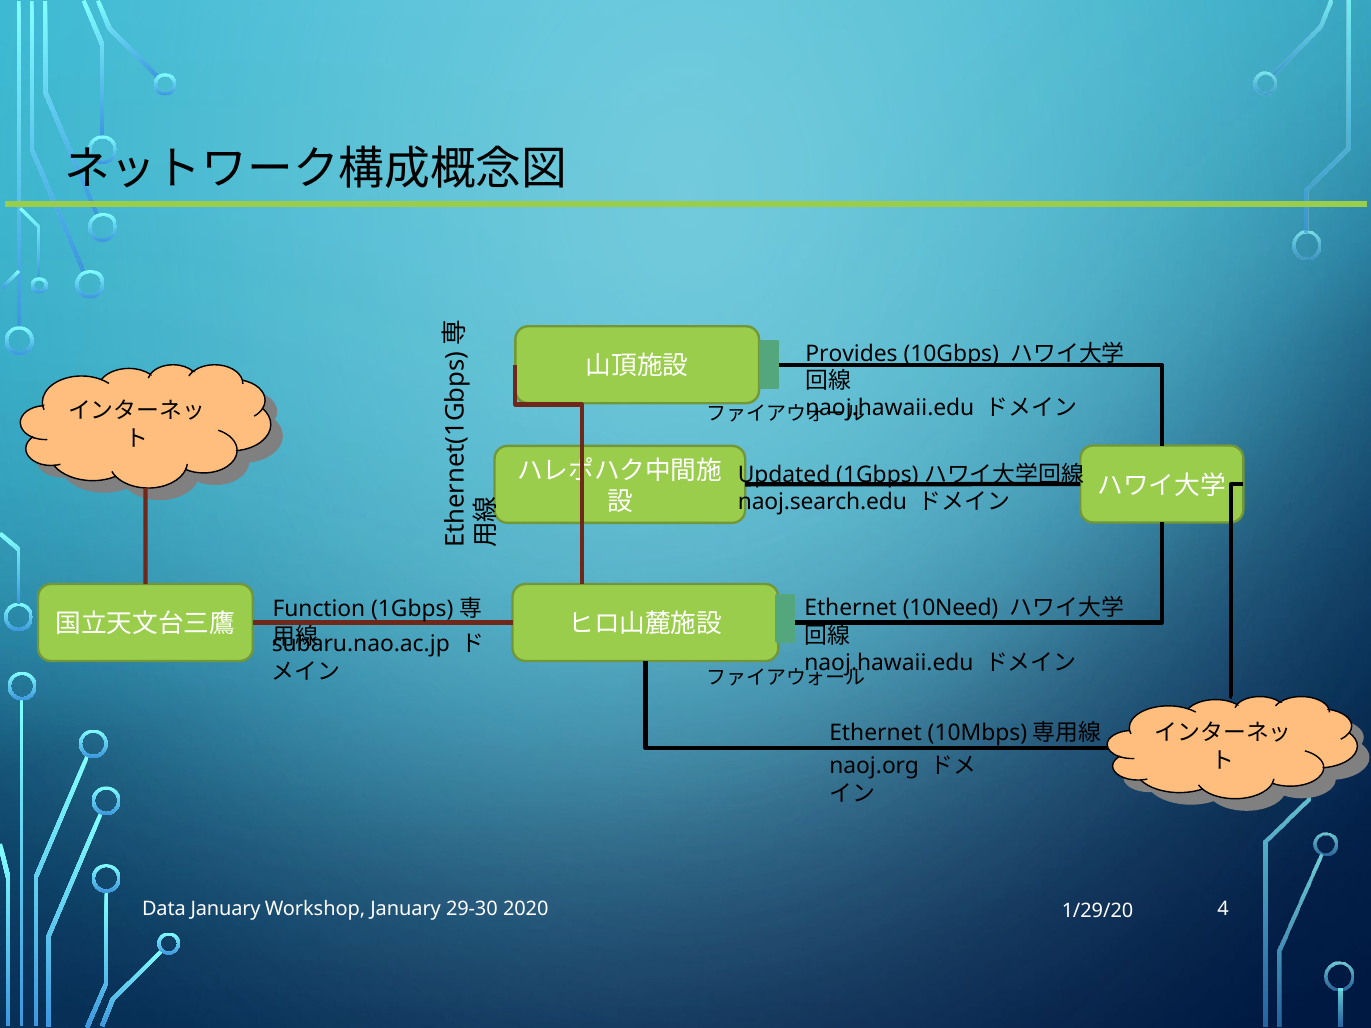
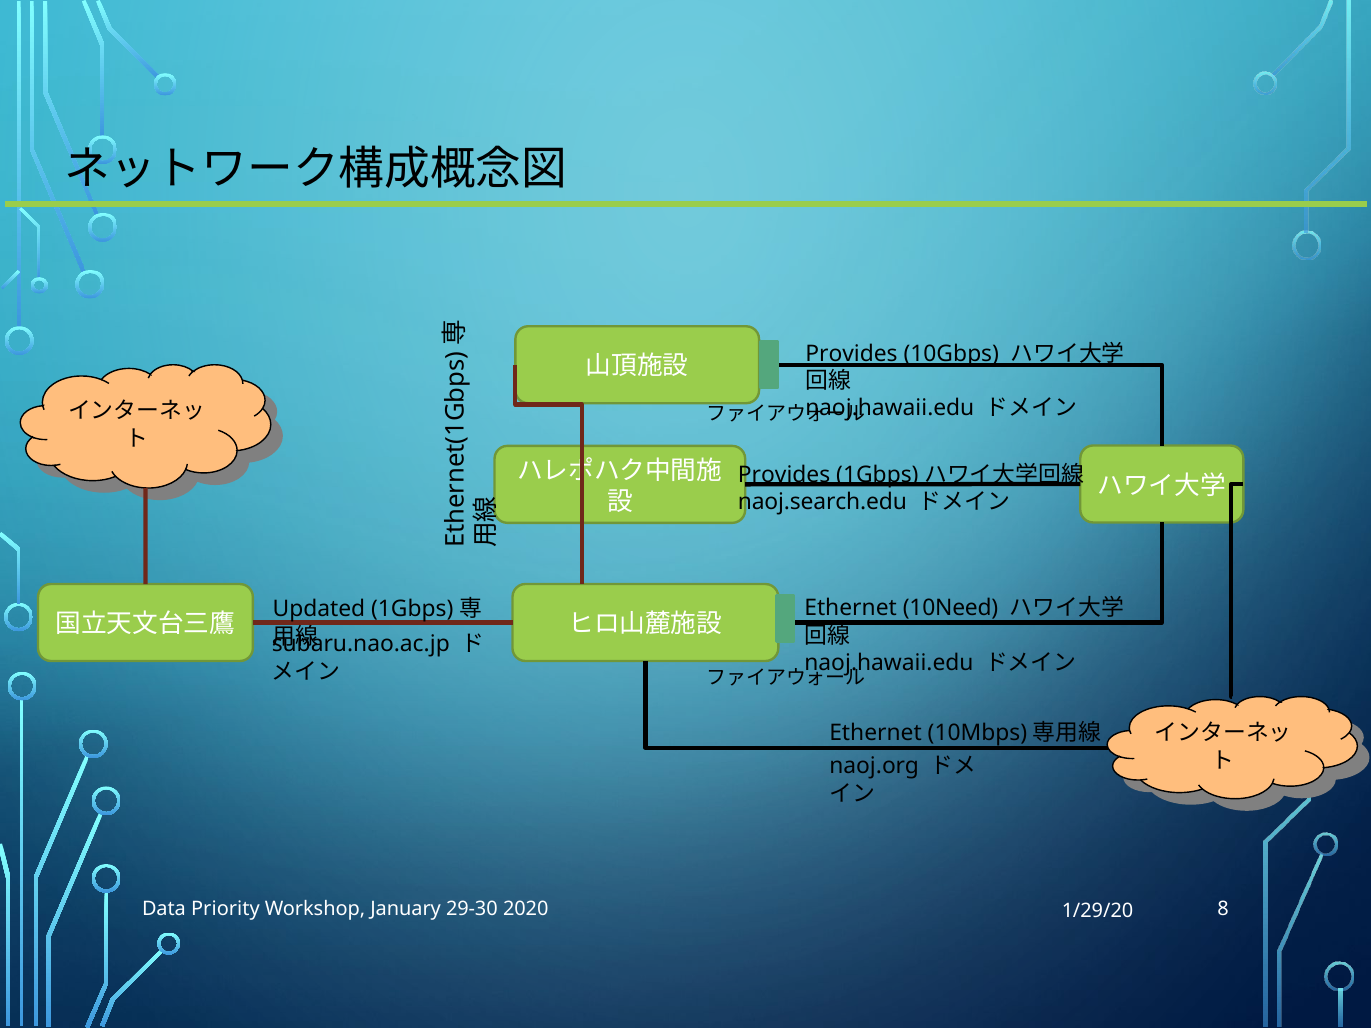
Updated at (784, 475): Updated -> Provides
Function: Function -> Updated
Data January: January -> Priority
4: 4 -> 8
